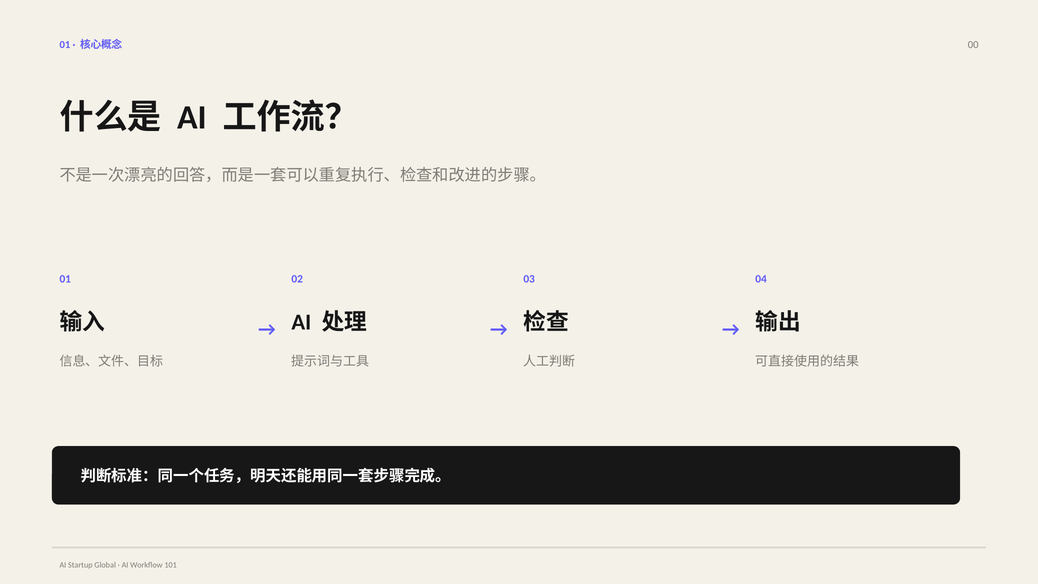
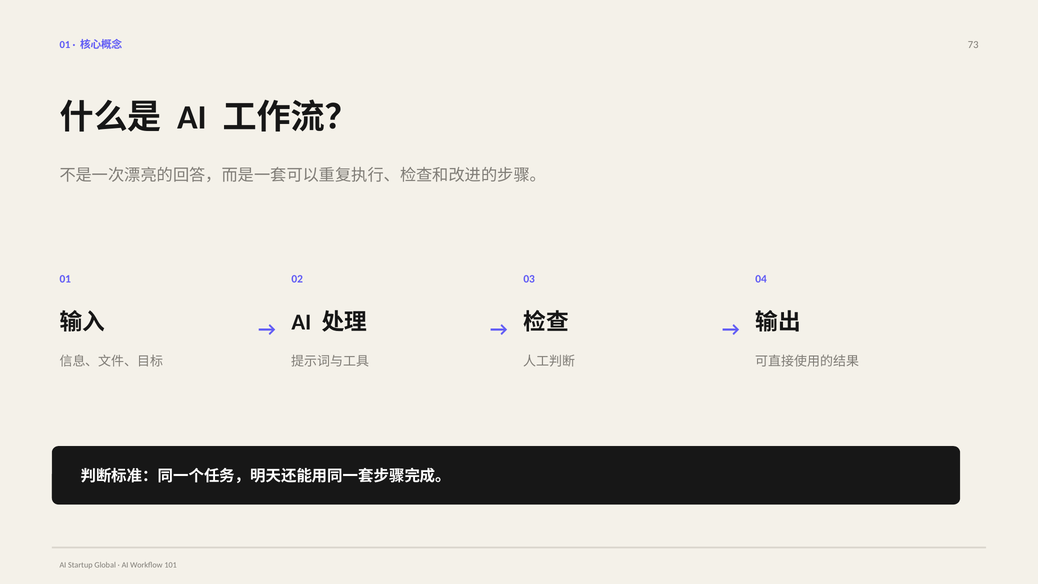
00: 00 -> 73
